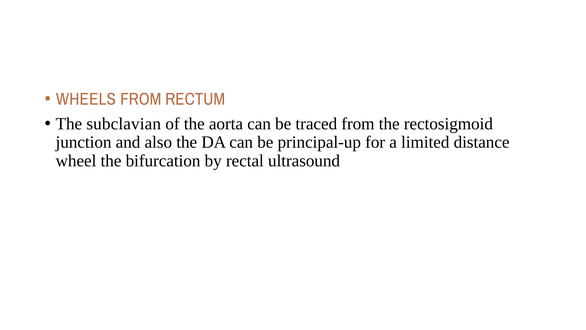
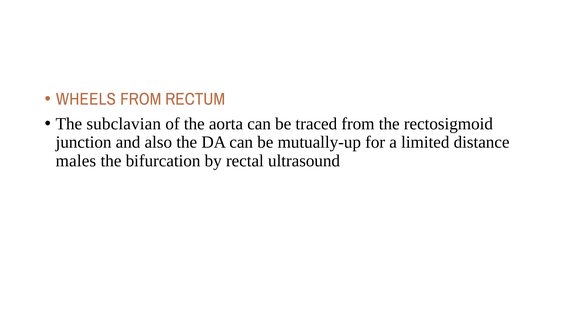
principal-up: principal-up -> mutually-up
wheel: wheel -> males
